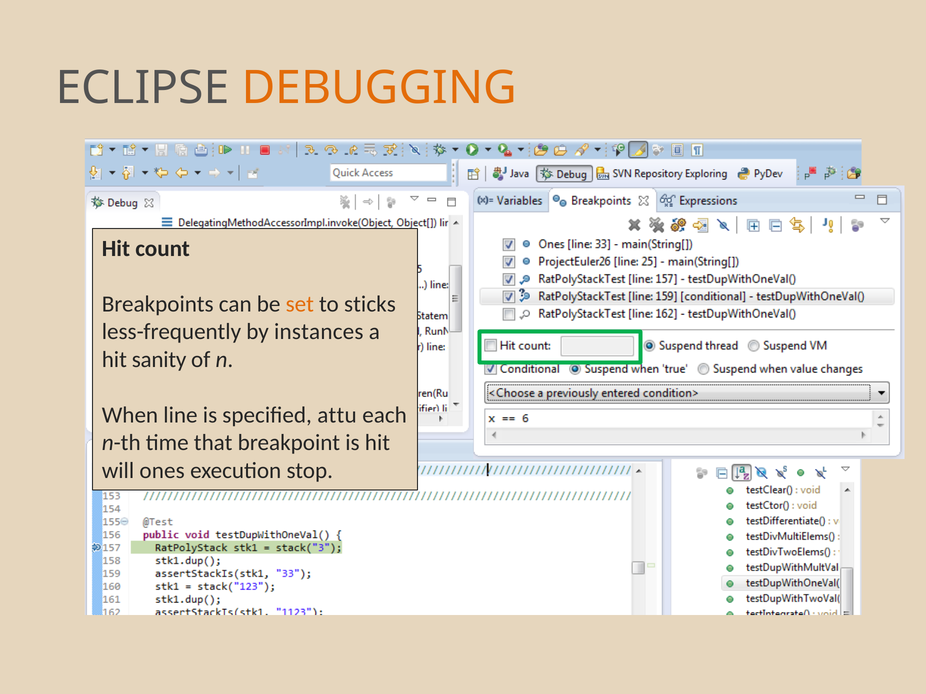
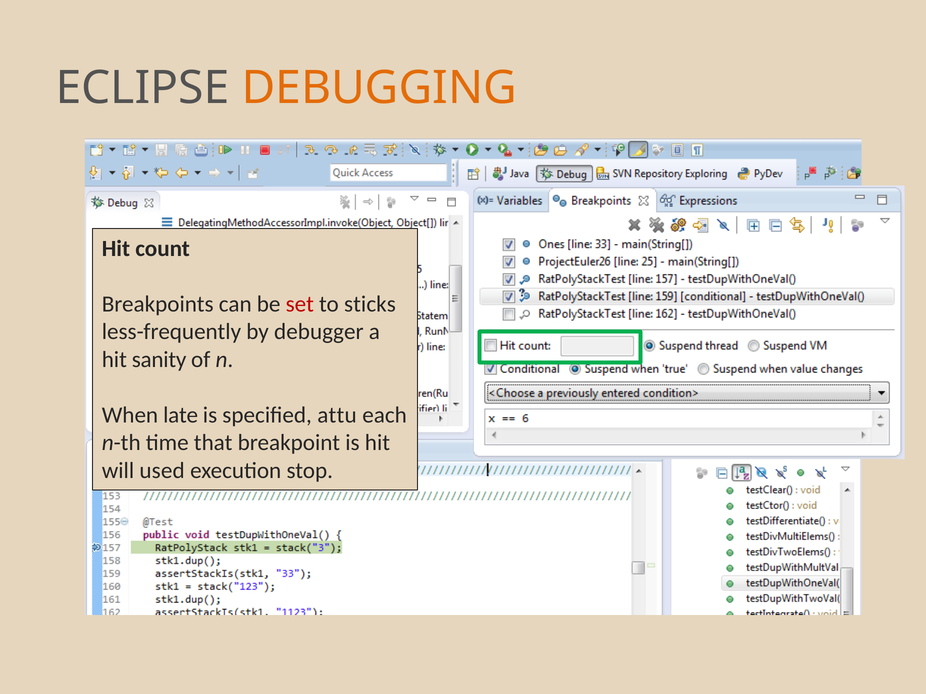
set colour: orange -> red
instances: instances -> debugger
line: line -> late
ones: ones -> used
